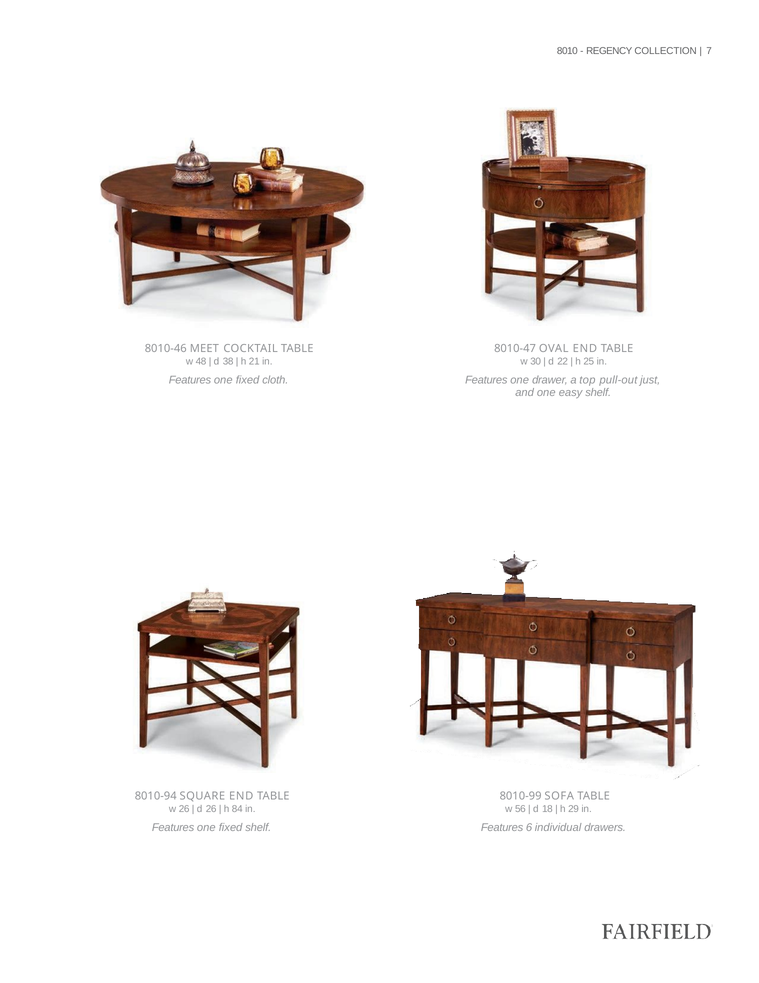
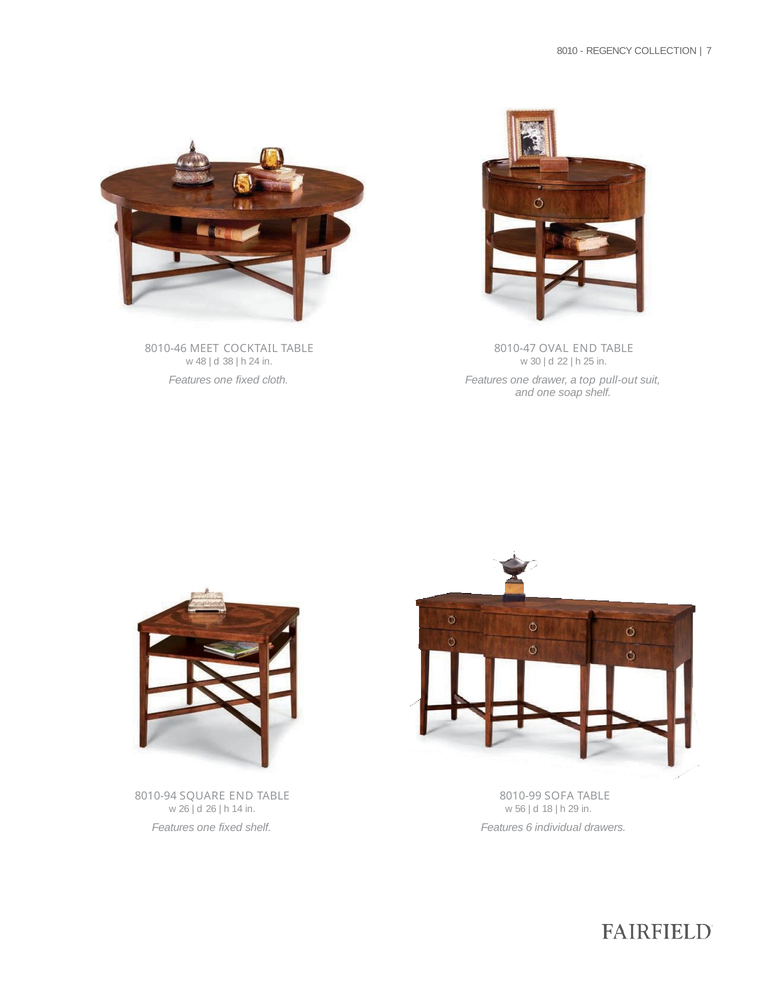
21: 21 -> 24
just: just -> suit
easy: easy -> soap
84: 84 -> 14
